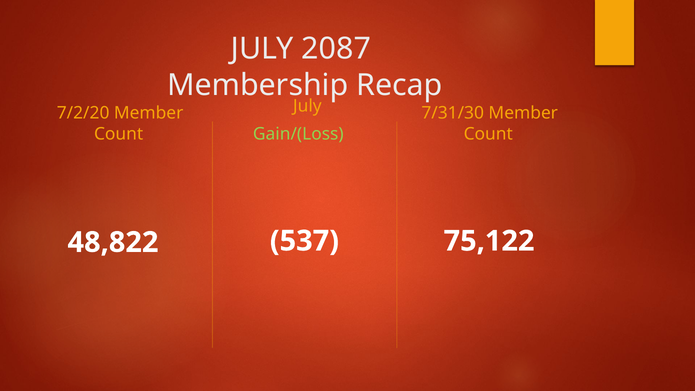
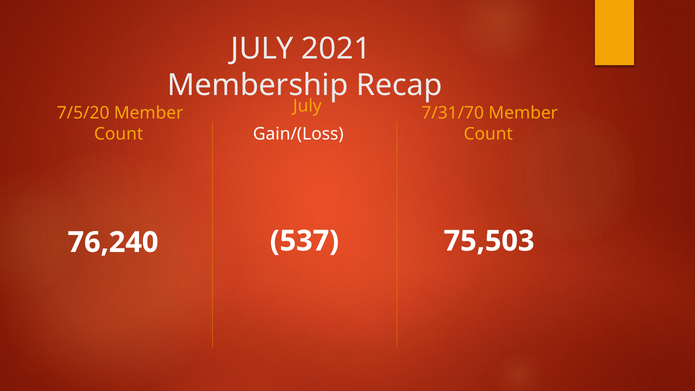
2087: 2087 -> 2021
7/2/20: 7/2/20 -> 7/5/20
7/31/30: 7/31/30 -> 7/31/70
Gain/(Loss colour: light green -> white
75,122: 75,122 -> 75,503
48,822: 48,822 -> 76,240
